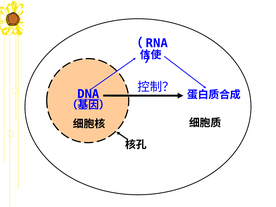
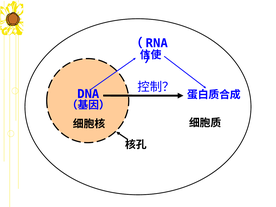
DNA underline: present -> none
